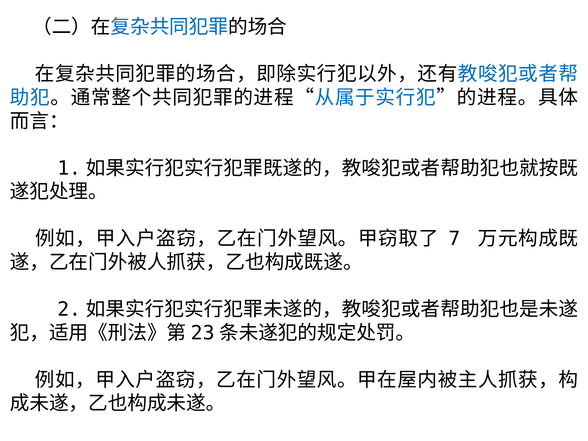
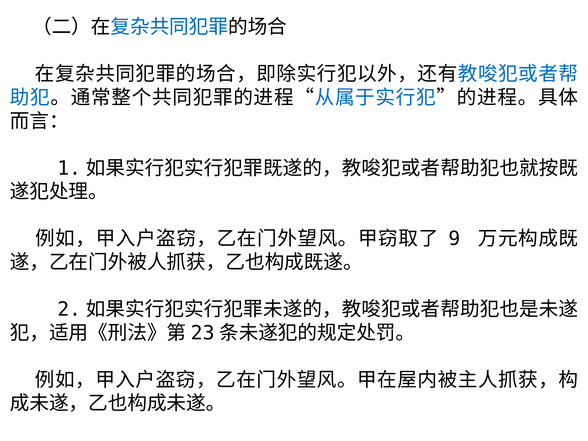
7: 7 -> 9
